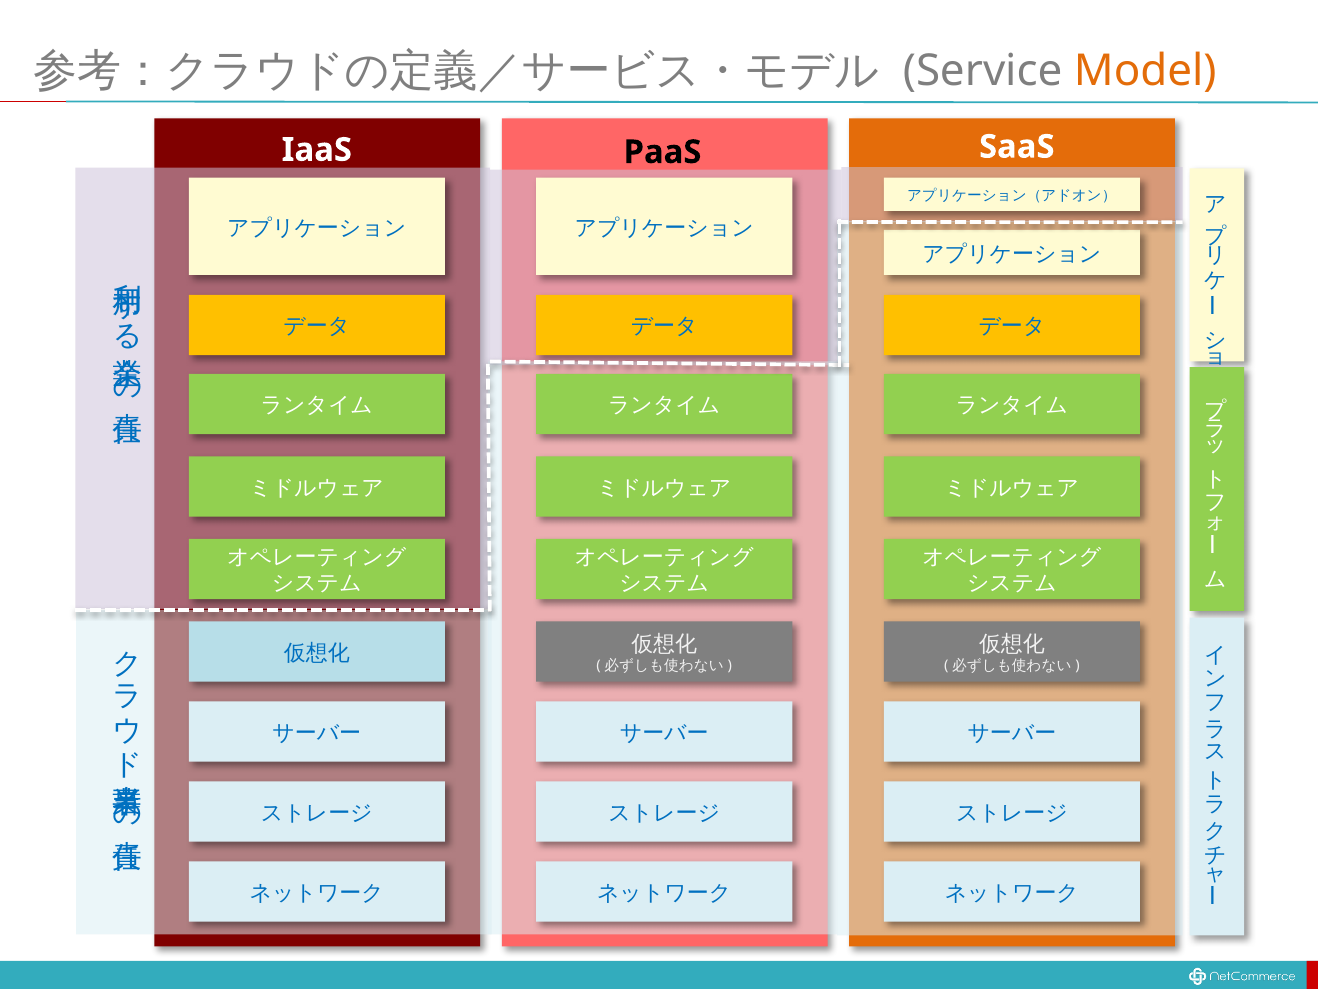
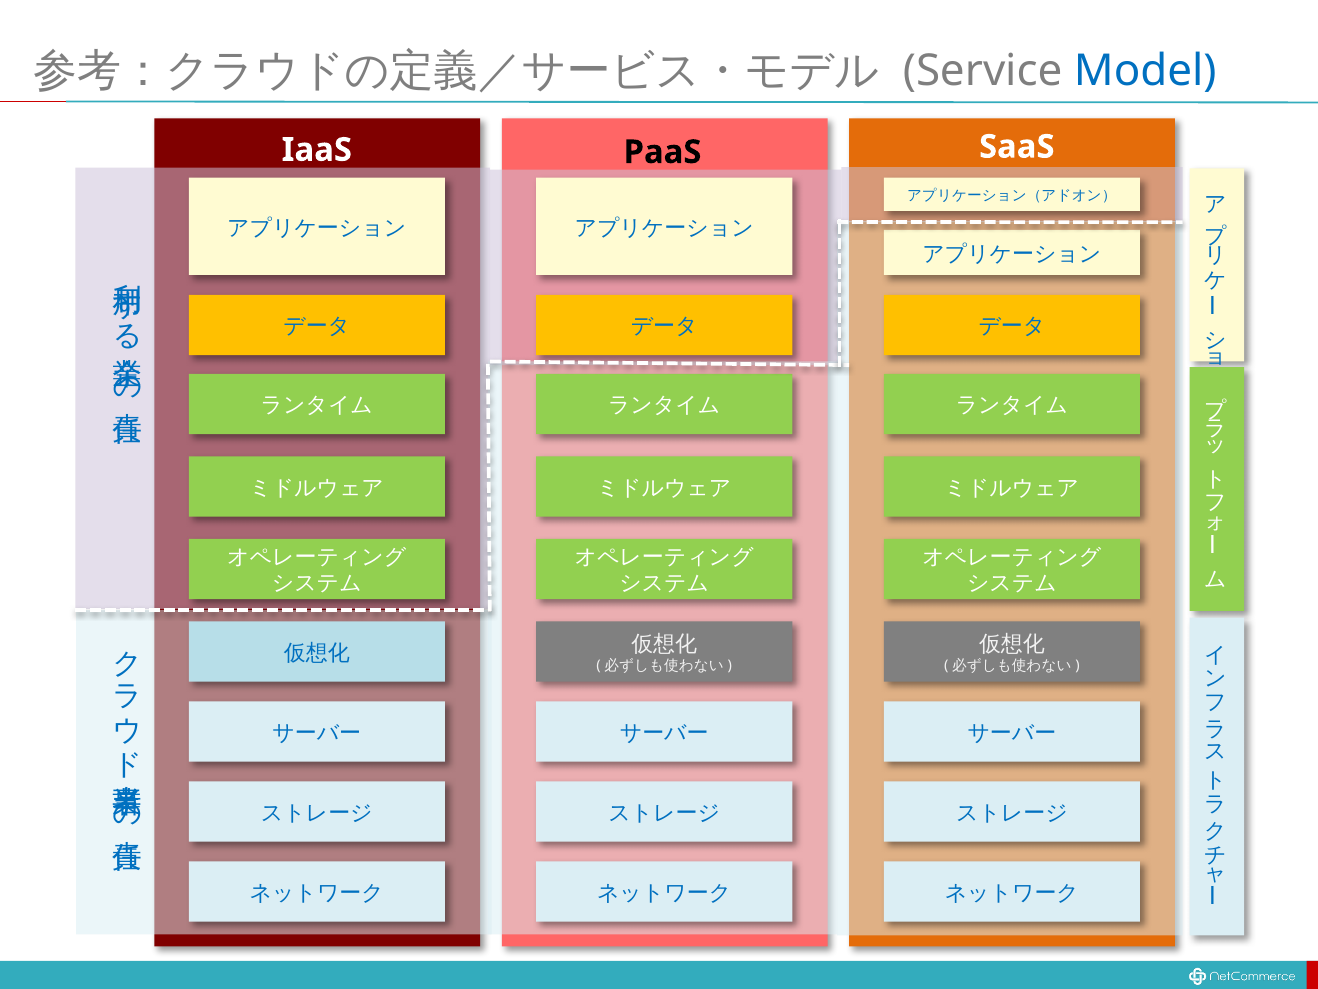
Model colour: orange -> blue
